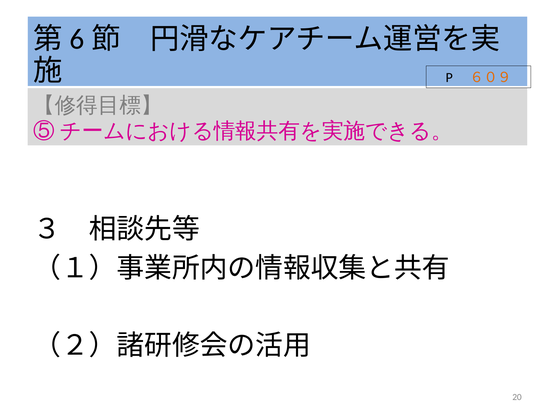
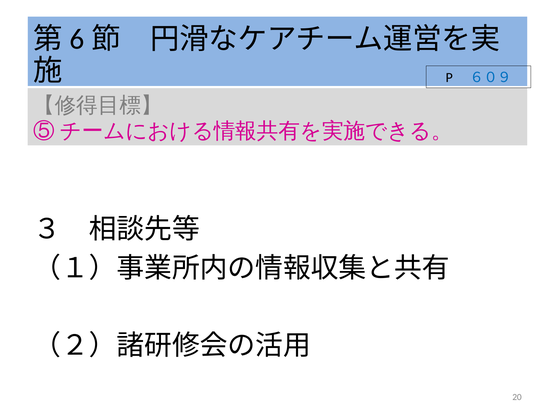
６０９ colour: orange -> blue
